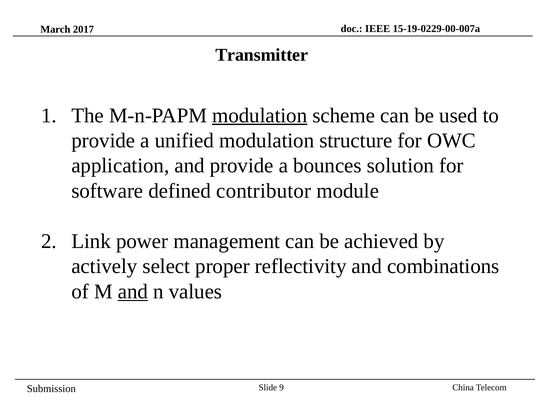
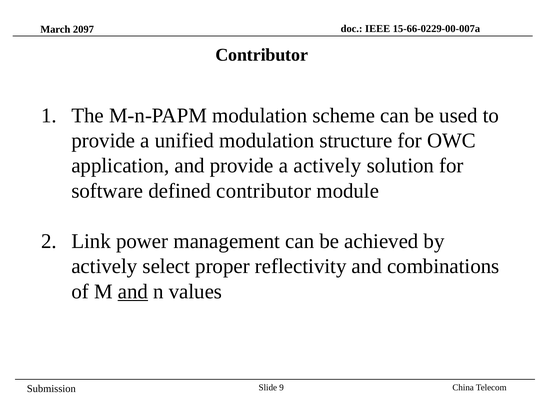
2017: 2017 -> 2097
15-19-0229-00-007a: 15-19-0229-00-007a -> 15-66-0229-00-007a
Transmitter at (262, 55): Transmitter -> Contributor
modulation at (260, 115) underline: present -> none
a bounces: bounces -> actively
